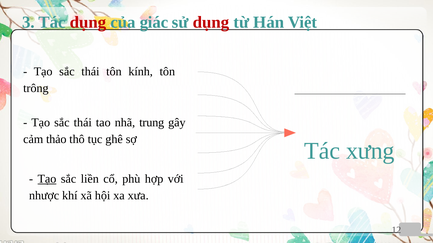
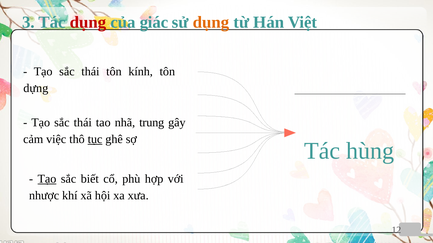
dụng at (211, 22) colour: red -> orange
trông: trông -> dựng
thảo: thảo -> việc
tục underline: none -> present
xưng: xưng -> hùng
liền: liền -> biết
